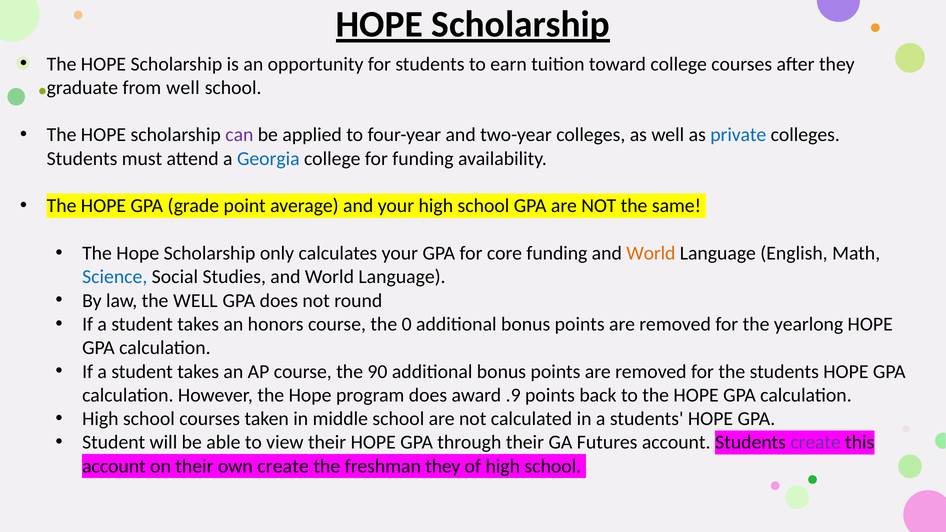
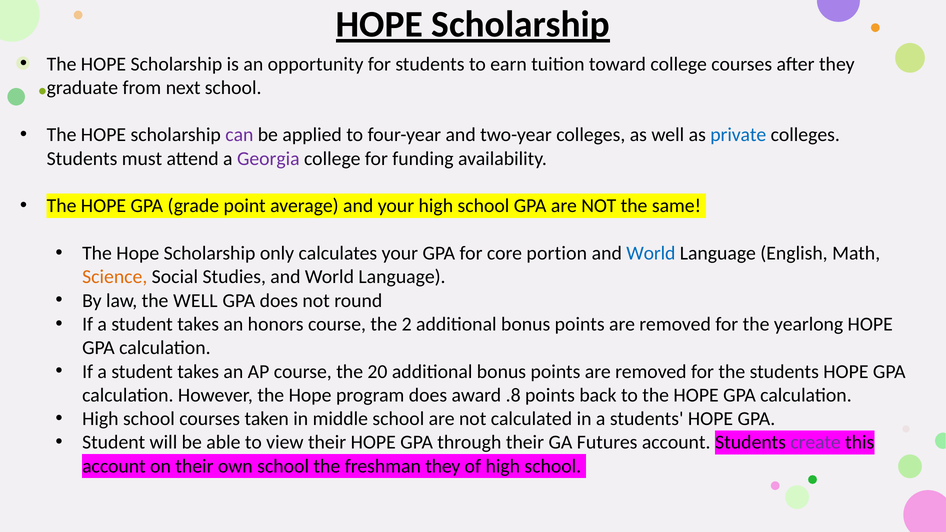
from well: well -> next
Georgia colour: blue -> purple
core funding: funding -> portion
World at (651, 253) colour: orange -> blue
Science colour: blue -> orange
0: 0 -> 2
90: 90 -> 20
.9: .9 -> .8
own create: create -> school
